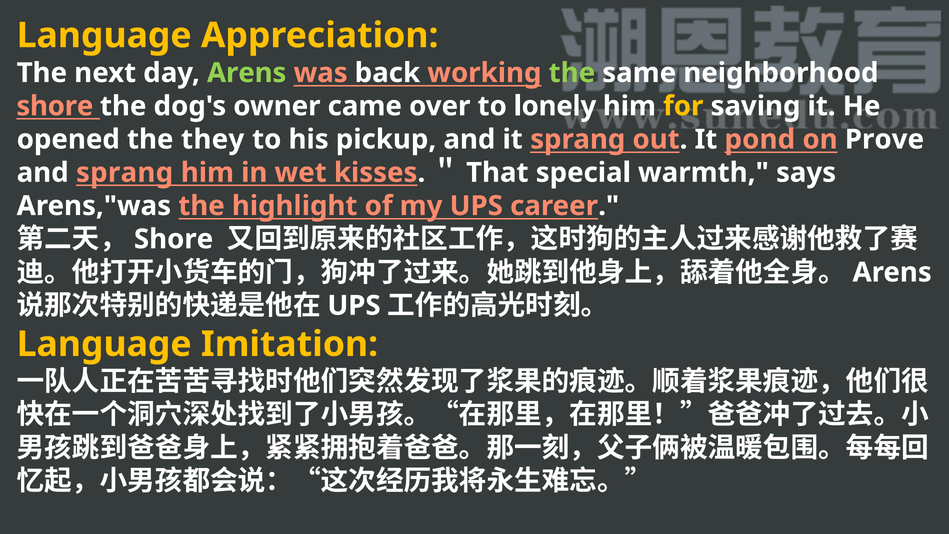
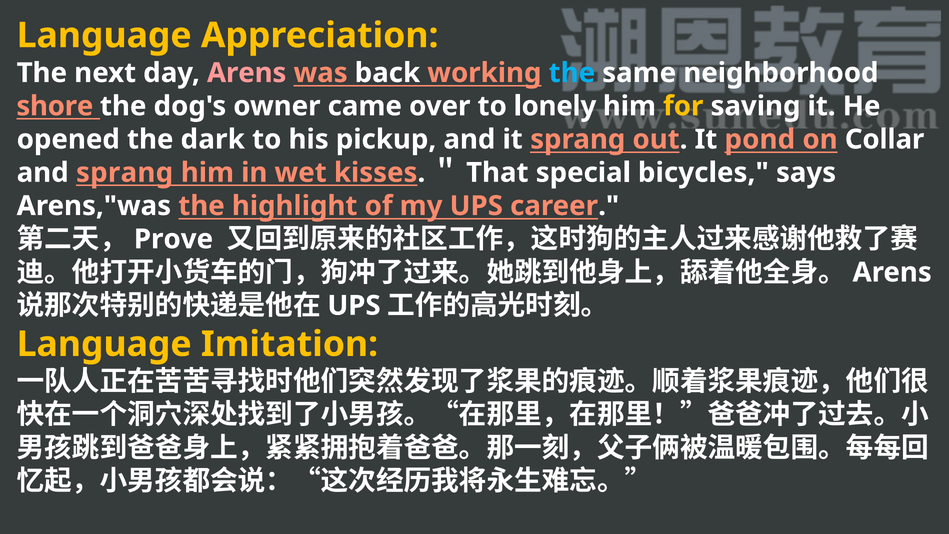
Arens at (247, 73) colour: light green -> pink
the at (572, 73) colour: light green -> light blue
they: they -> dark
Prove: Prove -> Collar
warmth: warmth -> bicycles
Shore at (174, 239): Shore -> Prove
